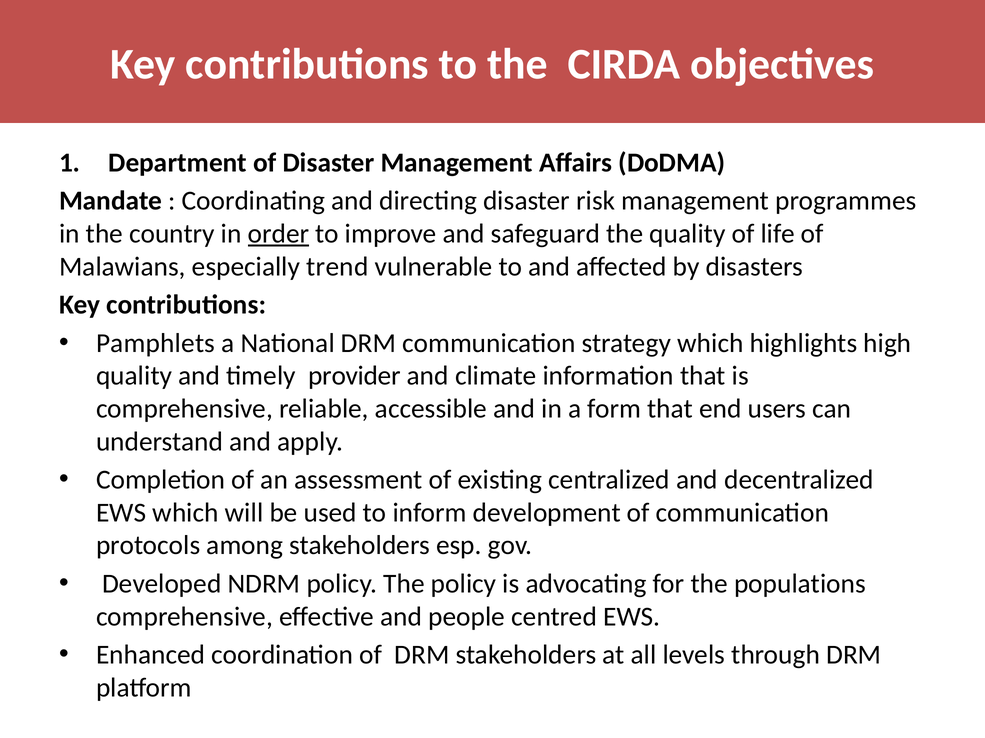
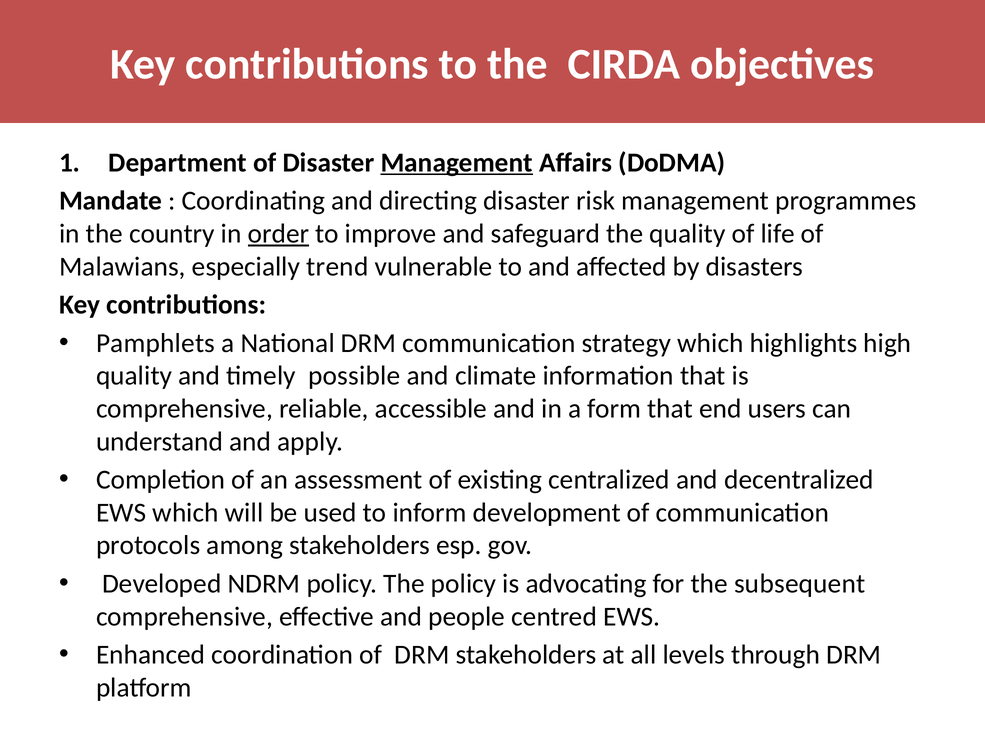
Management at (457, 163) underline: none -> present
provider: provider -> possible
populations: populations -> subsequent
